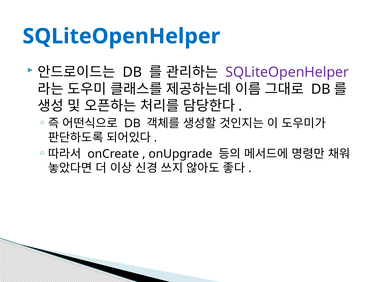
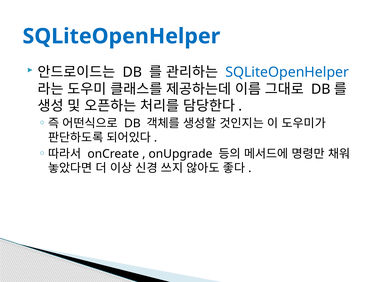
SQLiteOpenHelper at (287, 72) colour: purple -> blue
